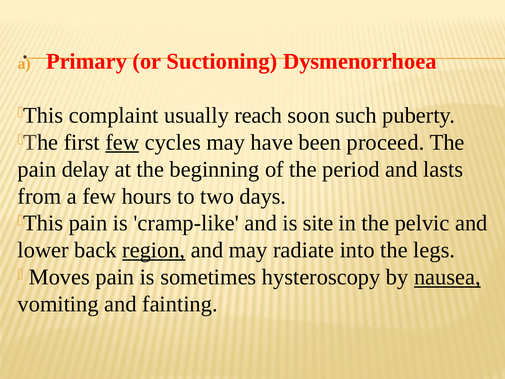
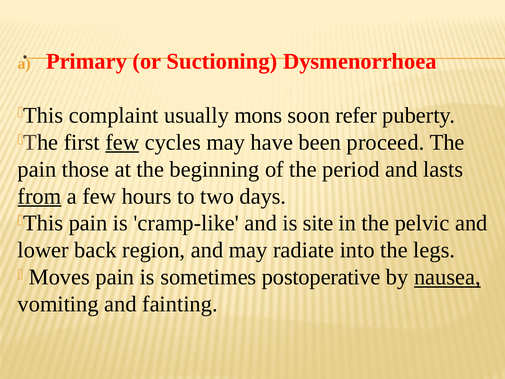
reach: reach -> mons
such: such -> refer
delay: delay -> those
from underline: none -> present
region underline: present -> none
hysteroscopy: hysteroscopy -> postoperative
